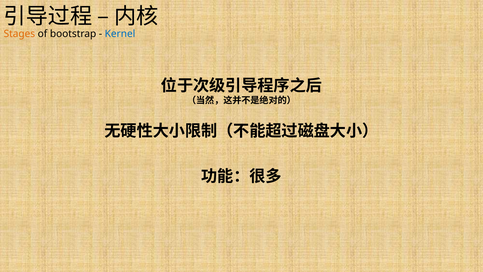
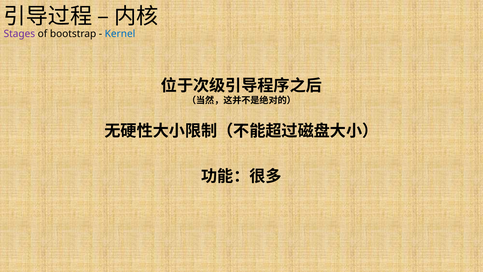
Stages colour: orange -> purple
